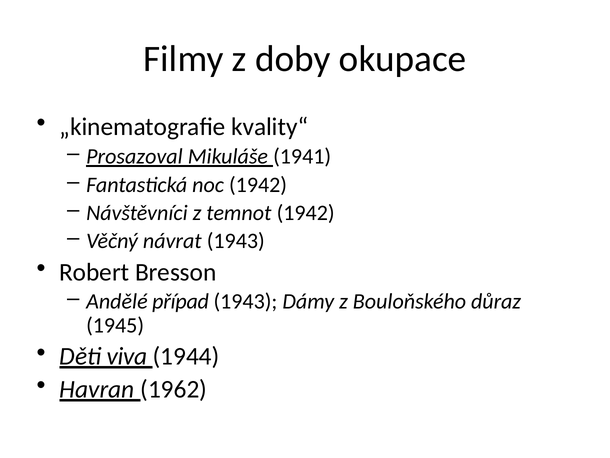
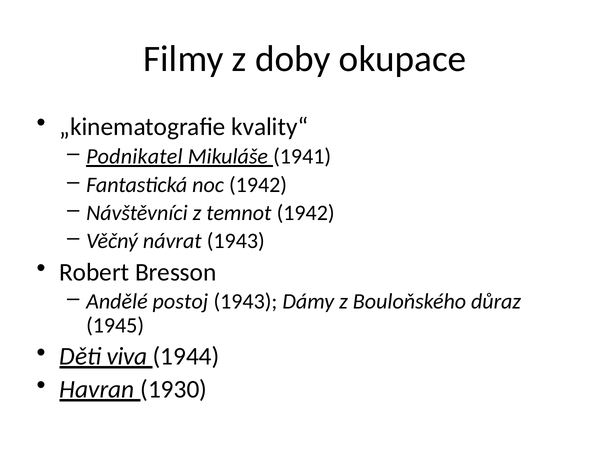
Prosazoval: Prosazoval -> Podnikatel
případ: případ -> postoj
1962: 1962 -> 1930
